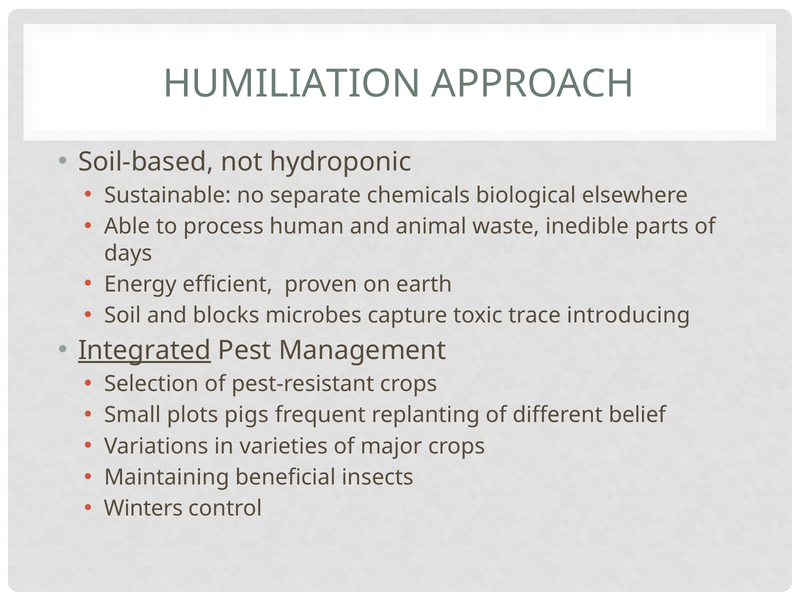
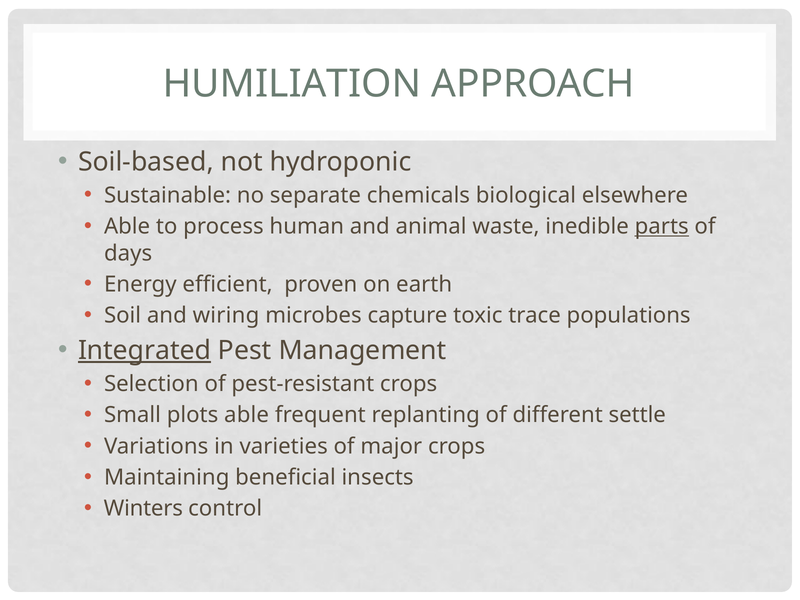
parts underline: none -> present
blocks: blocks -> wiring
introducing: introducing -> populations
plots pigs: pigs -> able
belief: belief -> settle
